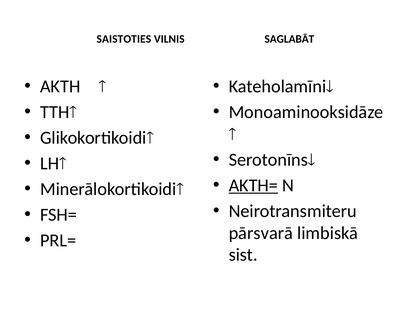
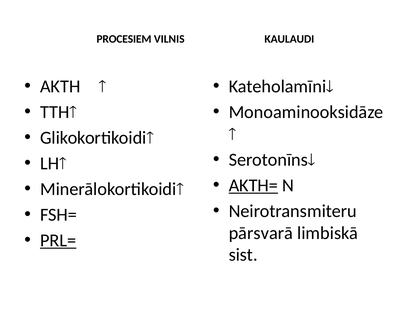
SAISTOTIES: SAISTOTIES -> PROCESIEM
SAGLABĀT: SAGLABĀT -> KAULAUDI
PRL= underline: none -> present
